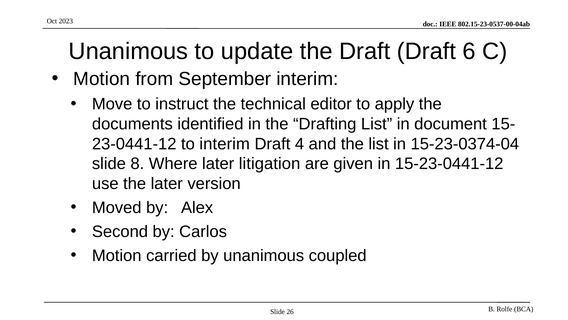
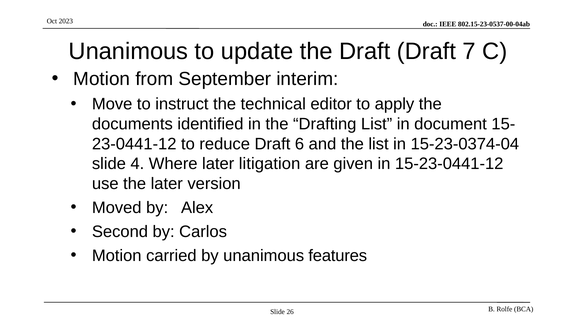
6: 6 -> 7
to interim: interim -> reduce
4: 4 -> 6
8: 8 -> 4
coupled: coupled -> features
